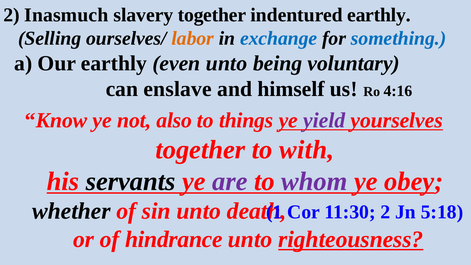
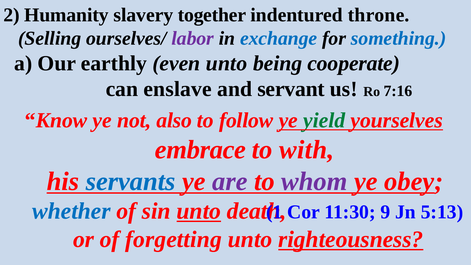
Inasmuch: Inasmuch -> Humanity
indentured earthly: earthly -> throne
labor colour: orange -> purple
voluntary: voluntary -> cooperate
himself: himself -> servant
4:16: 4:16 -> 7:16
things: things -> follow
yield colour: purple -> green
together at (200, 150): together -> embrace
servants colour: black -> blue
whether colour: black -> blue
unto at (199, 211) underline: none -> present
11:30 2: 2 -> 9
5:18: 5:18 -> 5:13
hindrance: hindrance -> forgetting
